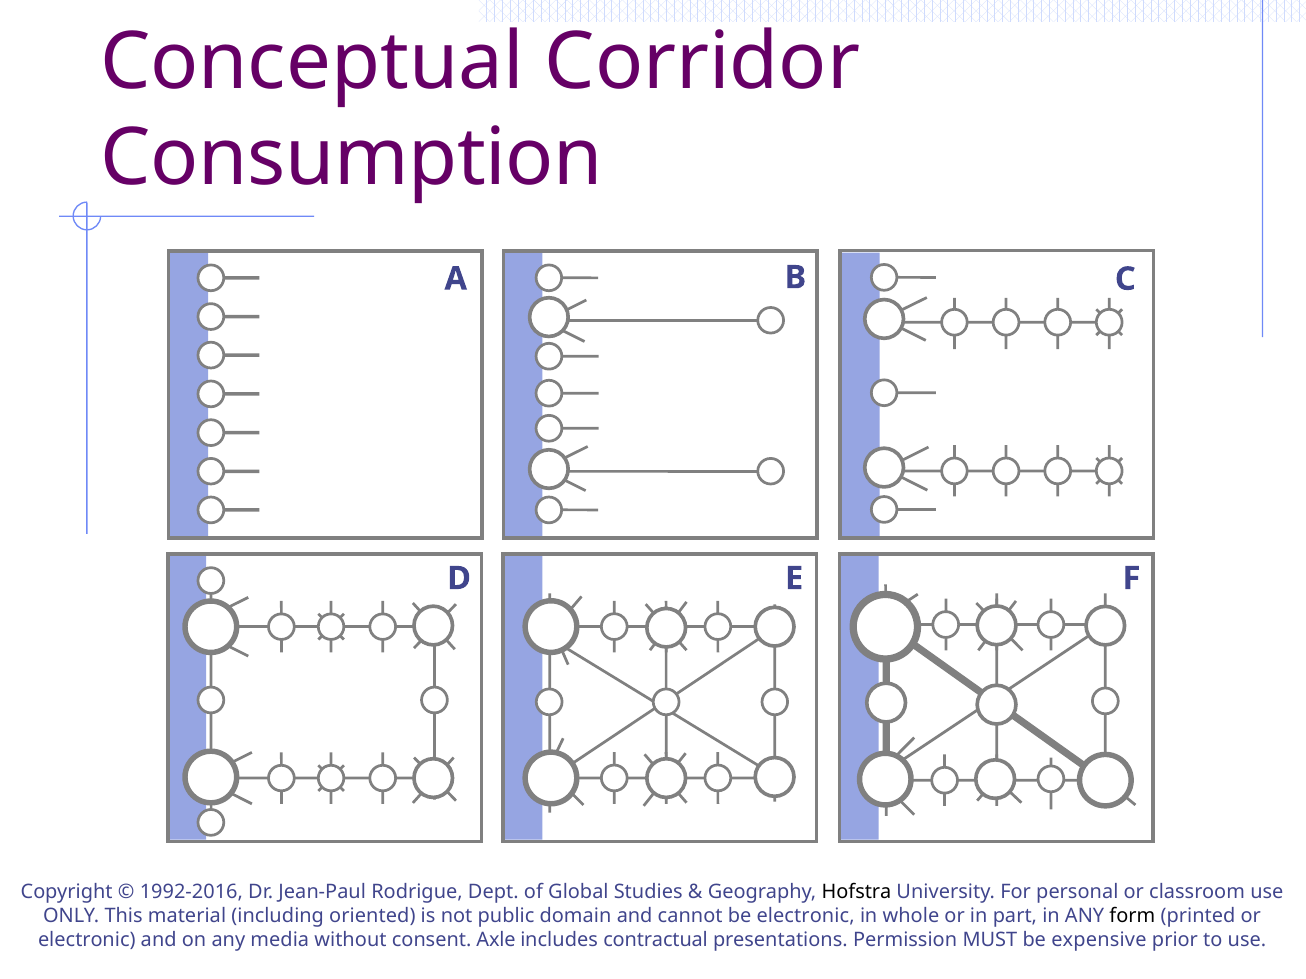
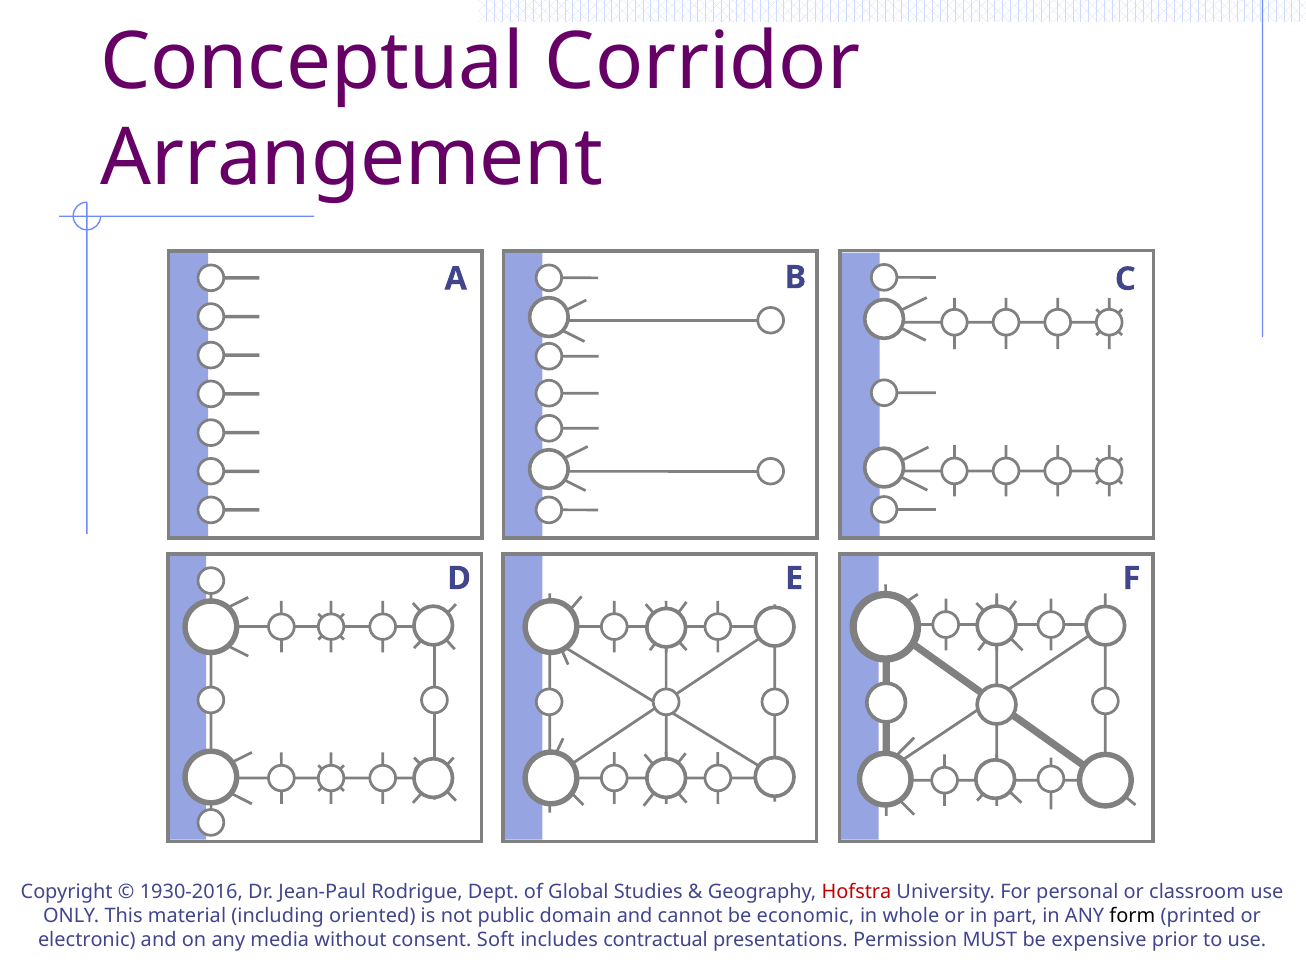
Consumption: Consumption -> Arrangement
1992-2016: 1992-2016 -> 1930-2016
Hofstra colour: black -> red
be electronic: electronic -> economic
Axle: Axle -> Soft
